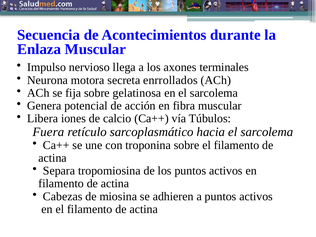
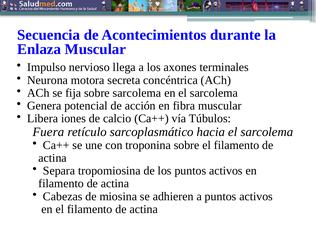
enrrollados: enrrollados -> concéntrica
sobre gelatinosa: gelatinosa -> sarcolema
